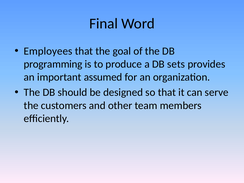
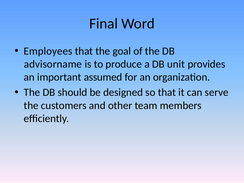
programming: programming -> advisorname
sets: sets -> unit
